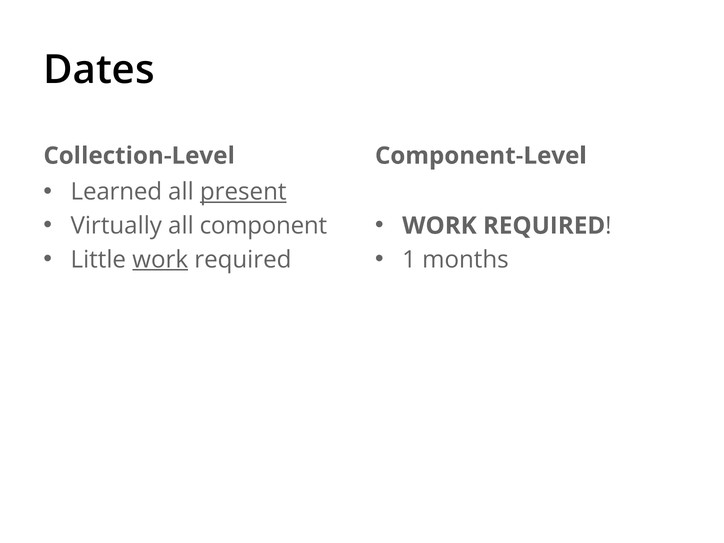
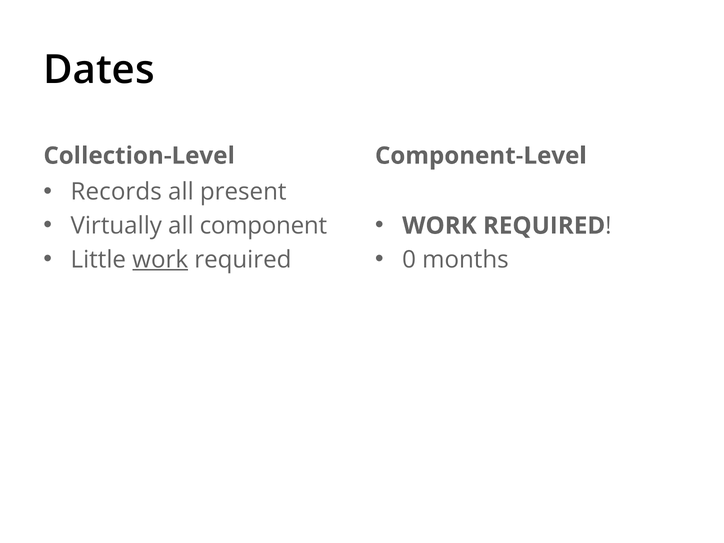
Learned: Learned -> Records
present underline: present -> none
1: 1 -> 0
